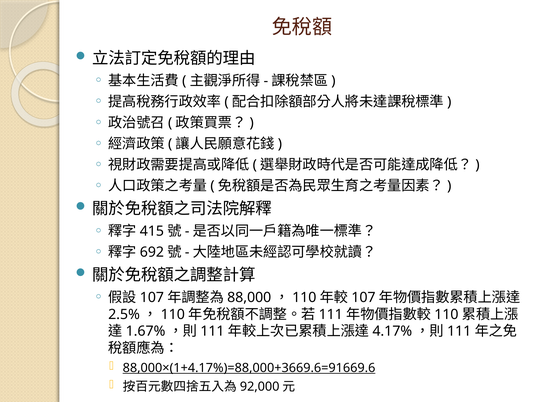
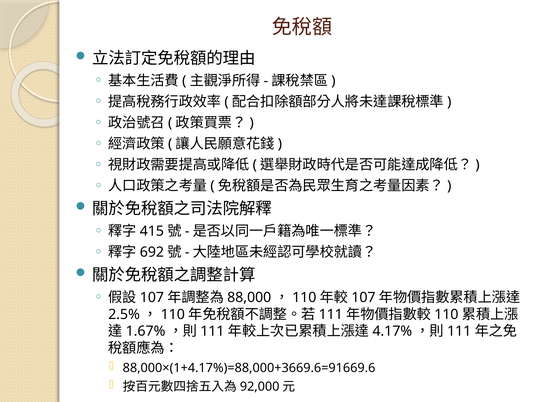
88,000×(1+4.17%)=88,000+3669.6=91669.6 underline: present -> none
